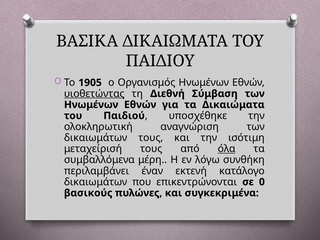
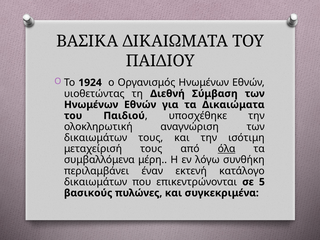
1905: 1905 -> 1924
υιοθετώντας underline: present -> none
0: 0 -> 5
